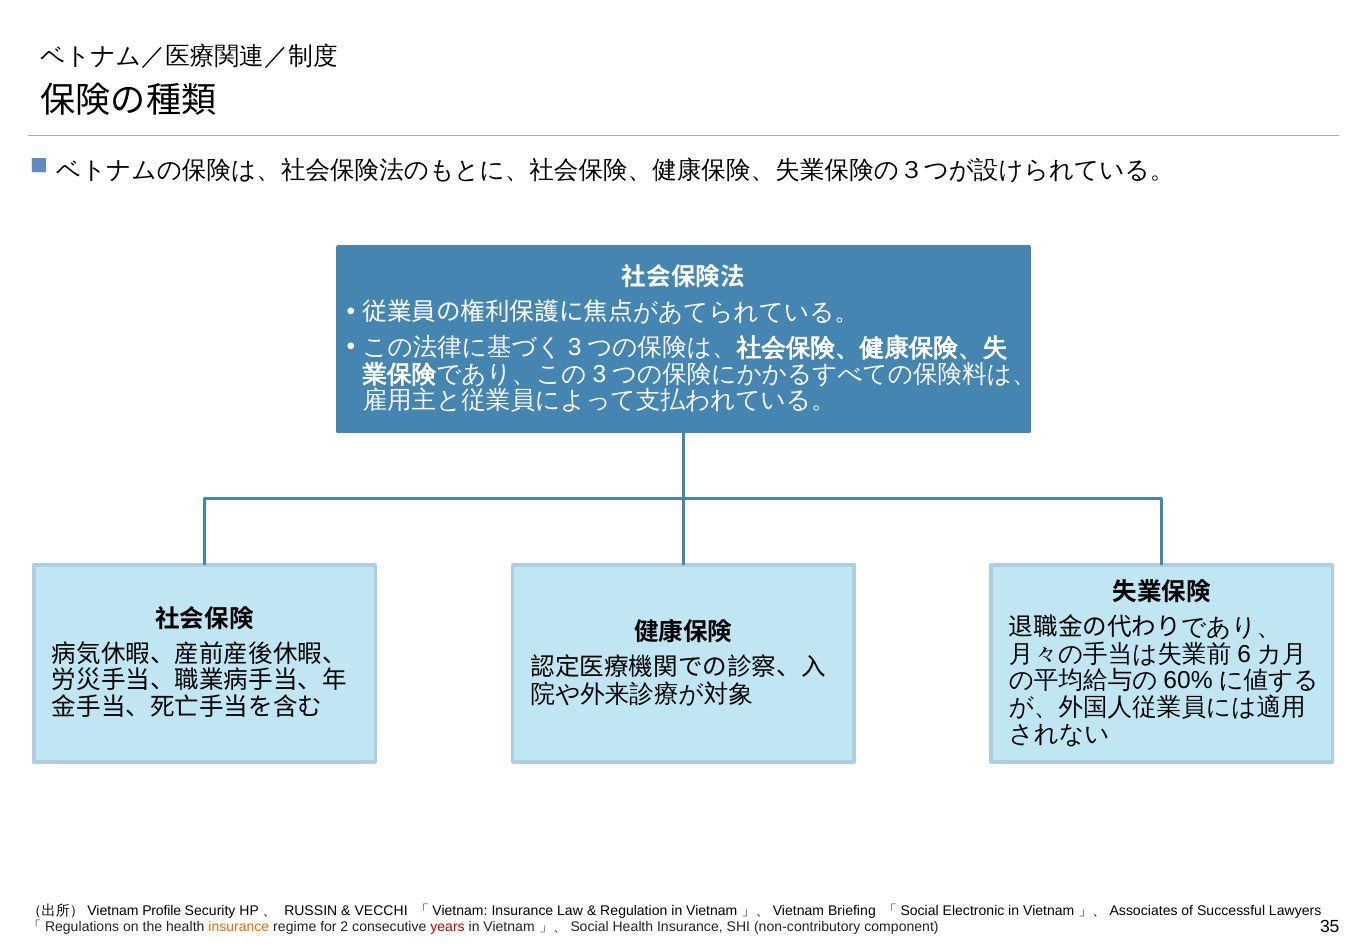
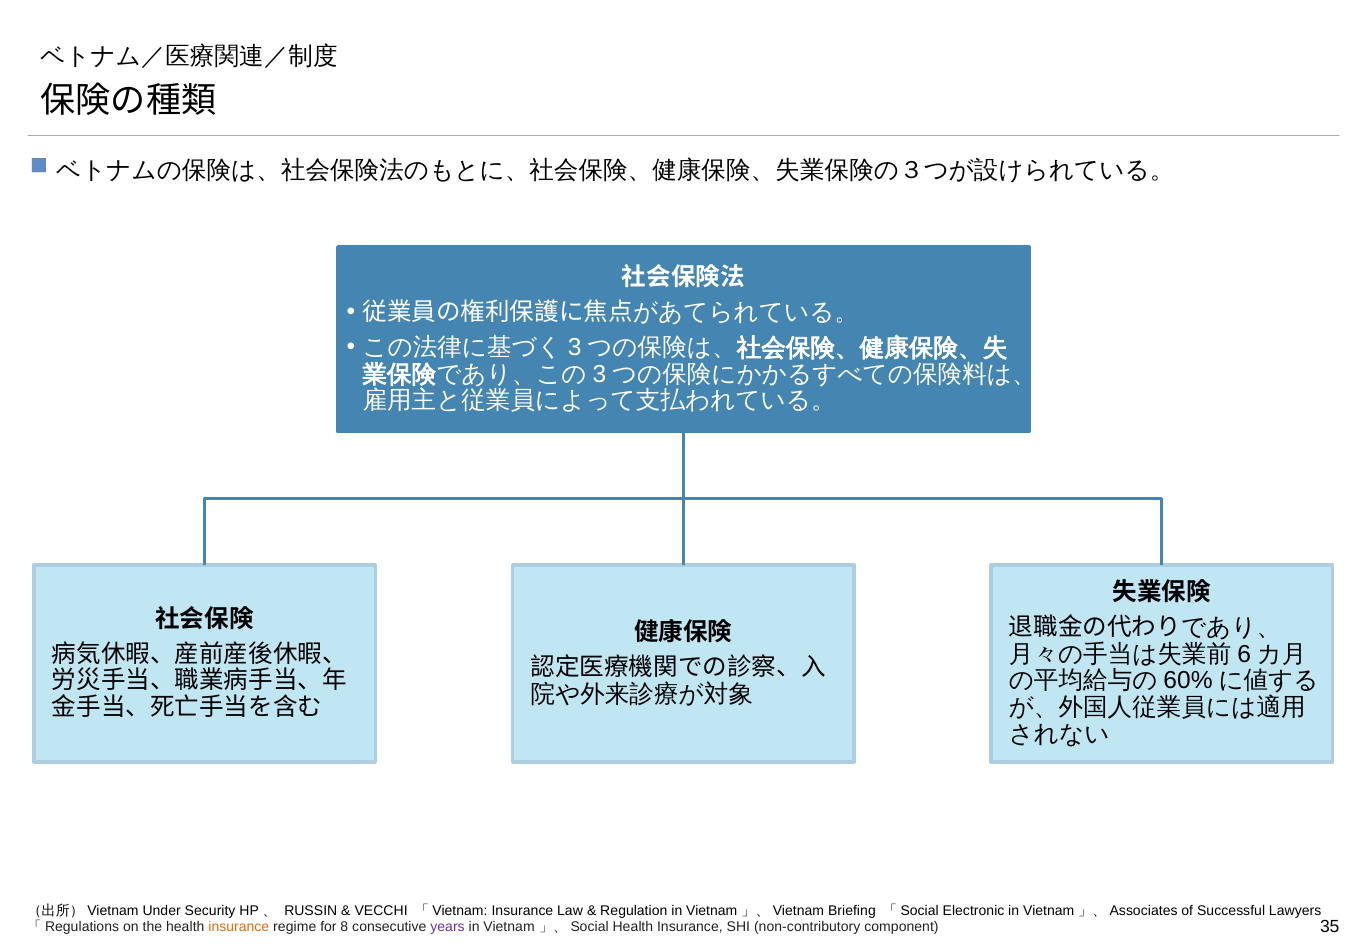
Profile: Profile -> Under
2: 2 -> 8
years colour: red -> purple
